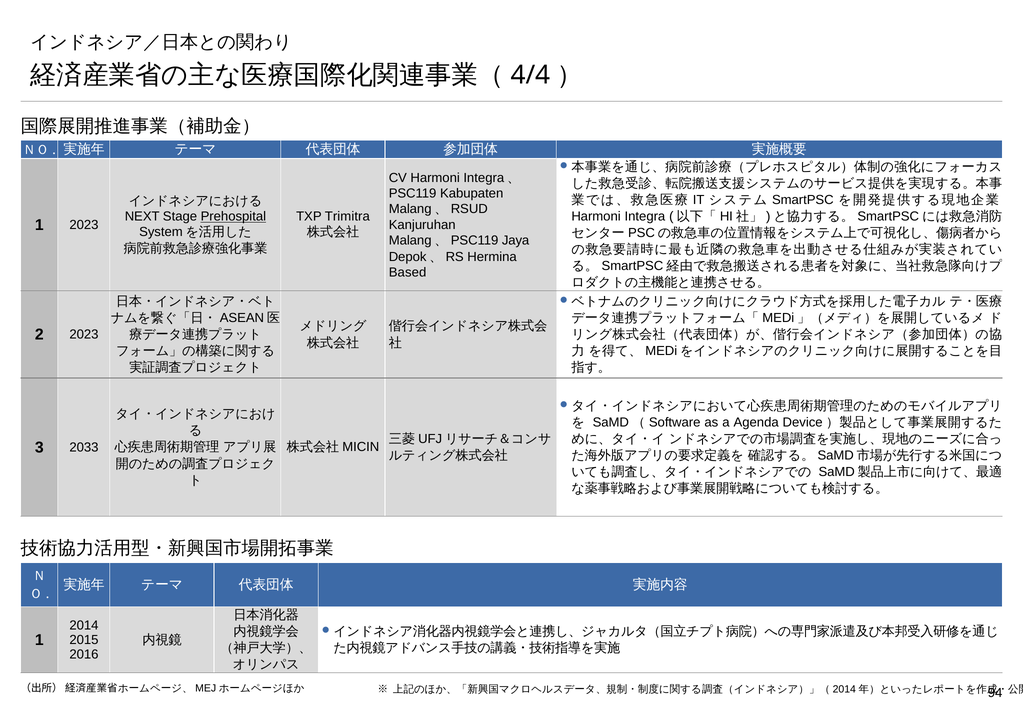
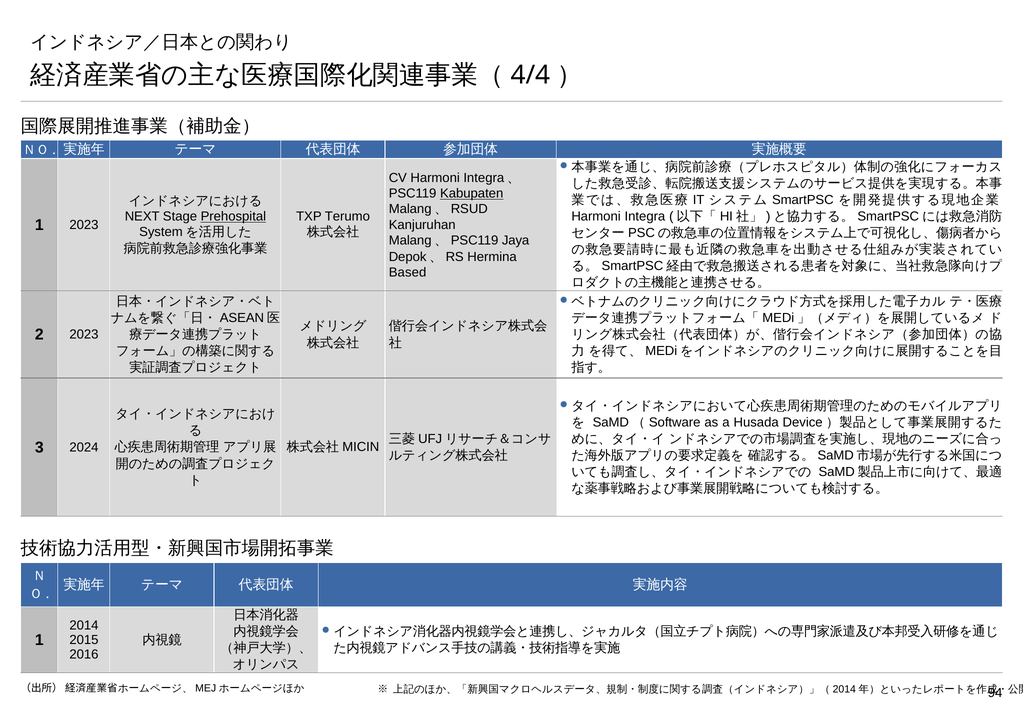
Kabupaten underline: none -> present
Trimitra: Trimitra -> Terumo
Agenda: Agenda -> Husada
2033: 2033 -> 2024
